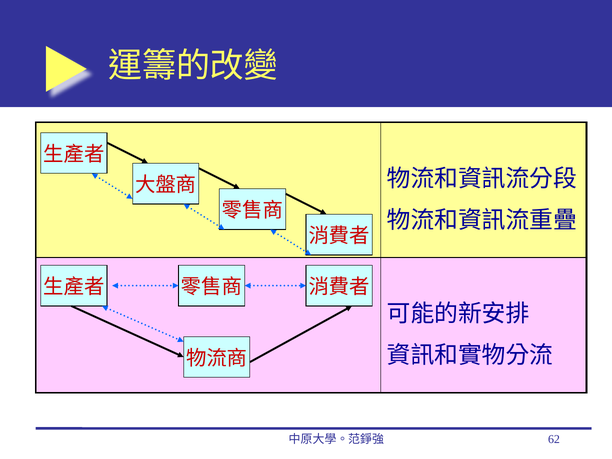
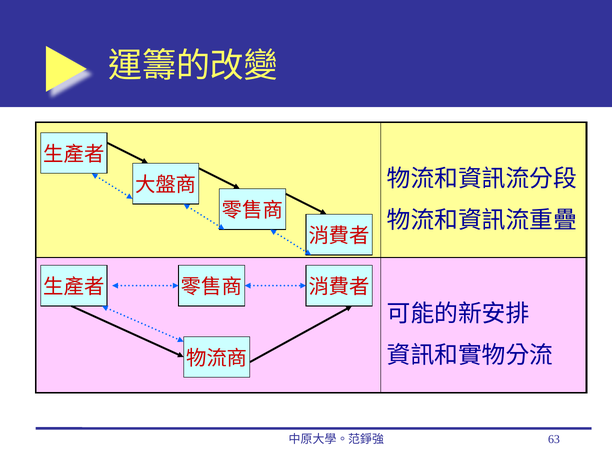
62: 62 -> 63
